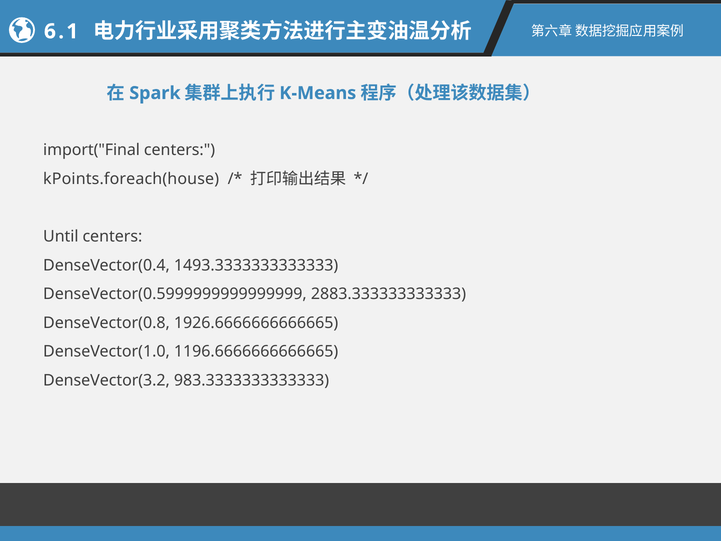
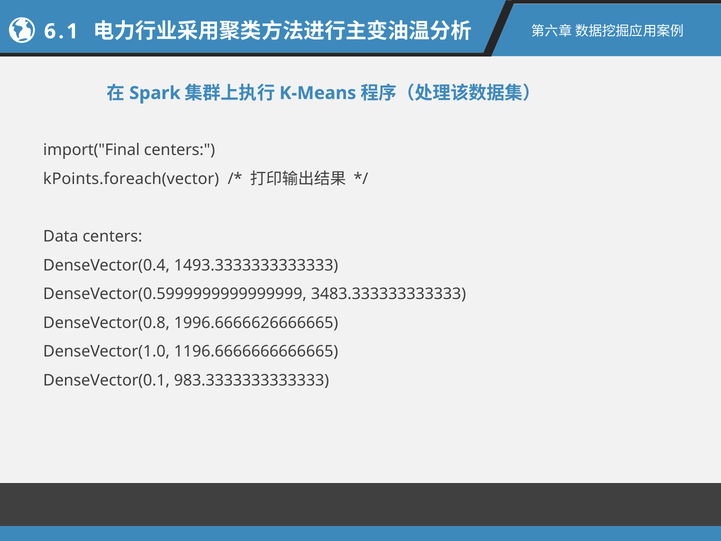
kPoints.foreach(house: kPoints.foreach(house -> kPoints.foreach(vector
Until: Until -> Data
2883.333333333333: 2883.333333333333 -> 3483.333333333333
1926.6666666666665: 1926.6666666666665 -> 1996.6666626666665
DenseVector(3.2: DenseVector(3.2 -> DenseVector(0.1
